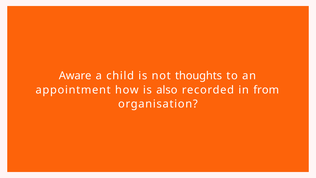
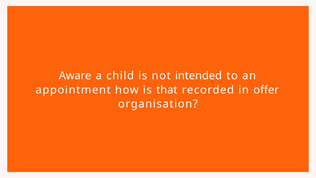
thoughts: thoughts -> intended
also: also -> that
from: from -> offer
